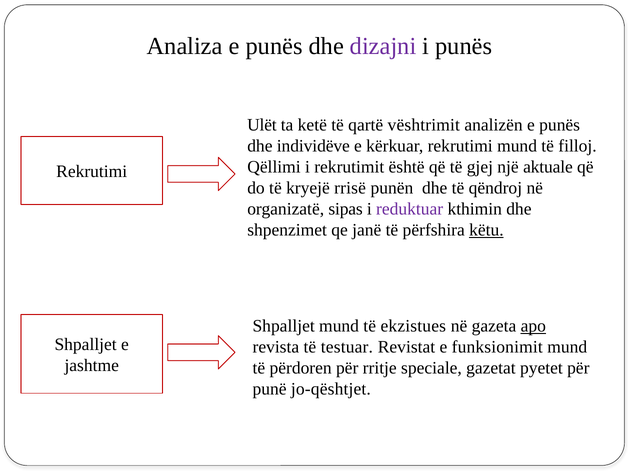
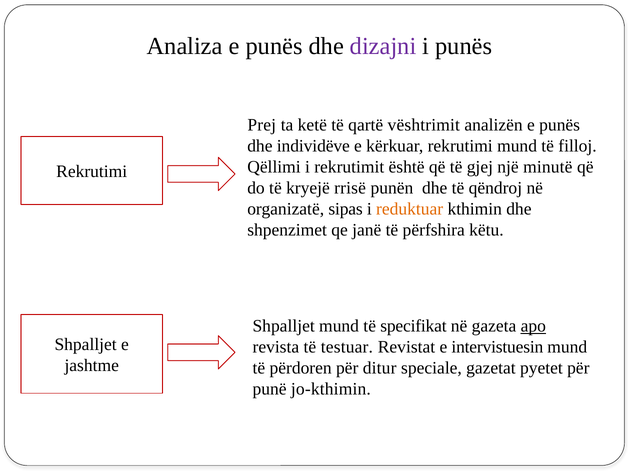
Ulët: Ulët -> Prej
aktuale: aktuale -> minutë
reduktuar colour: purple -> orange
këtu underline: present -> none
ekzistues: ekzistues -> specifikat
funksionimit: funksionimit -> intervistuesin
rritje: rritje -> ditur
jo-qështjet: jo-qështjet -> jo-kthimin
